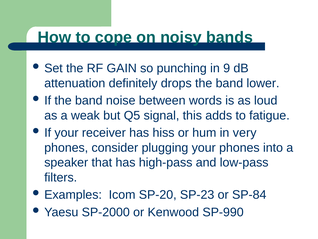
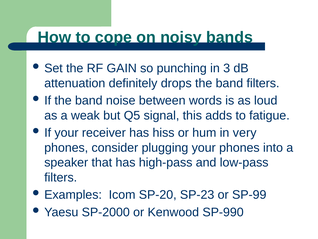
9: 9 -> 3
band lower: lower -> filters
SP-84: SP-84 -> SP-99
